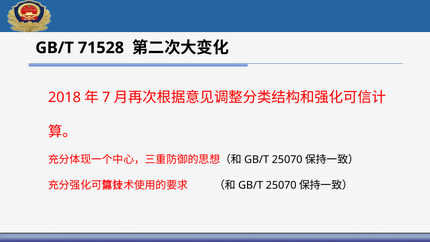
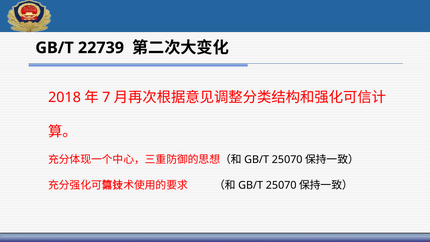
71528: 71528 -> 22739
